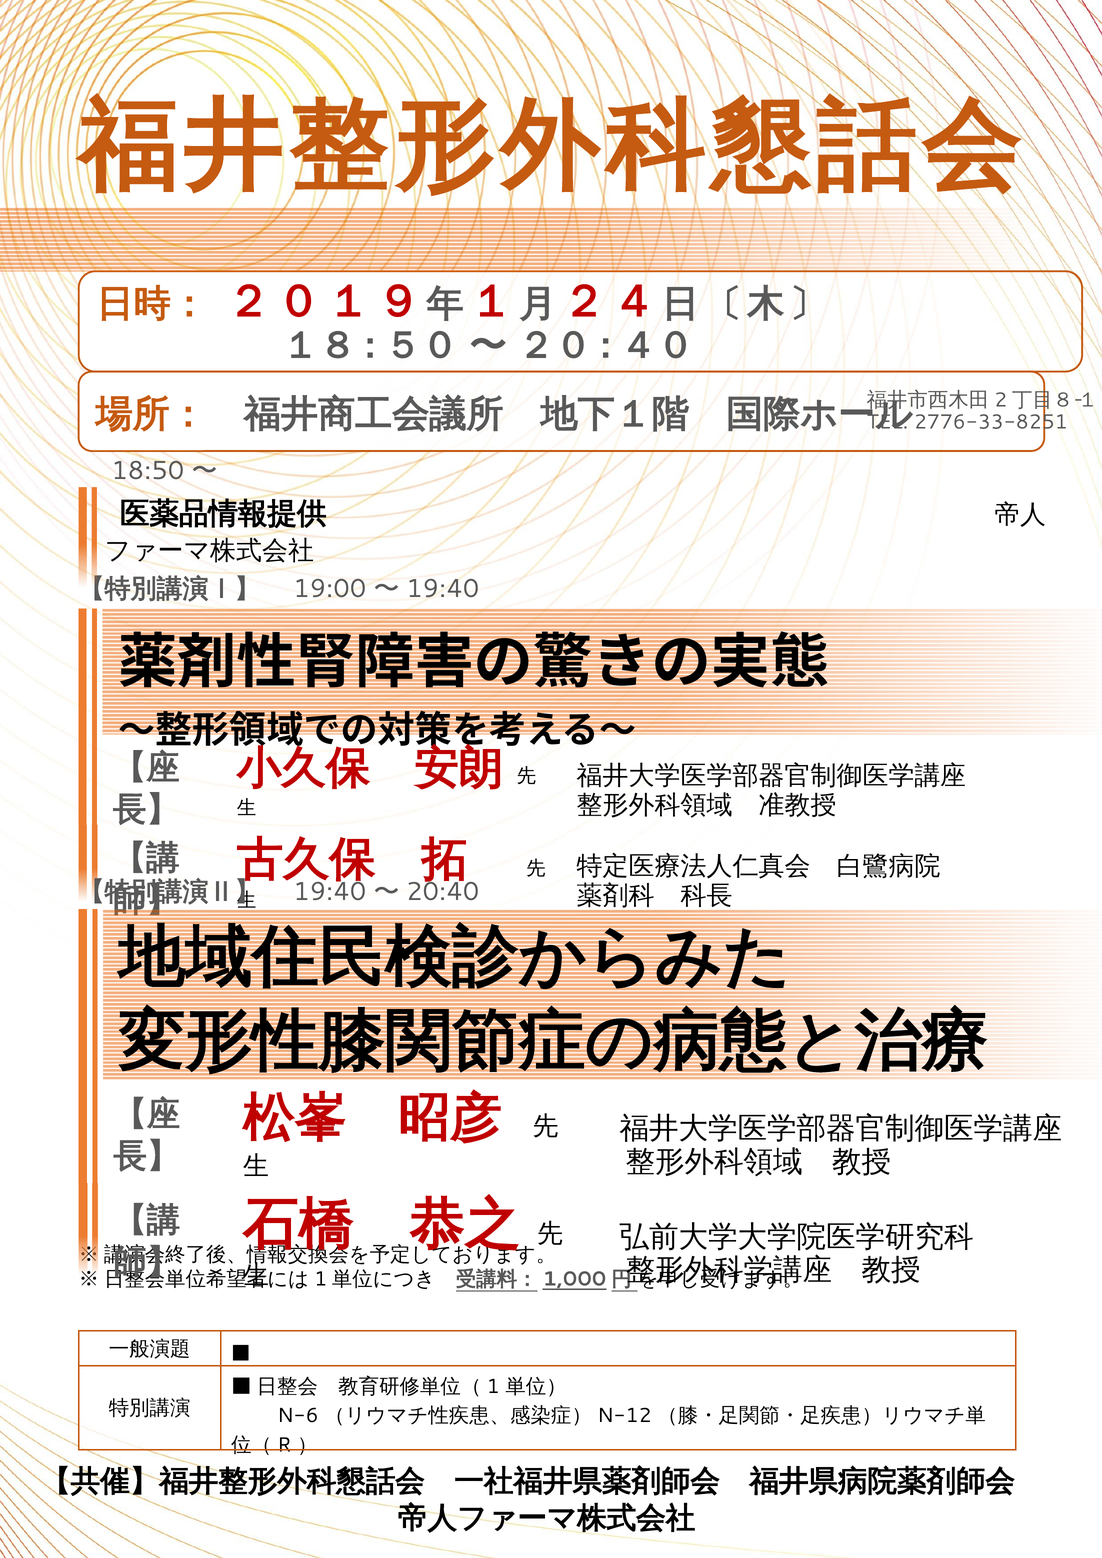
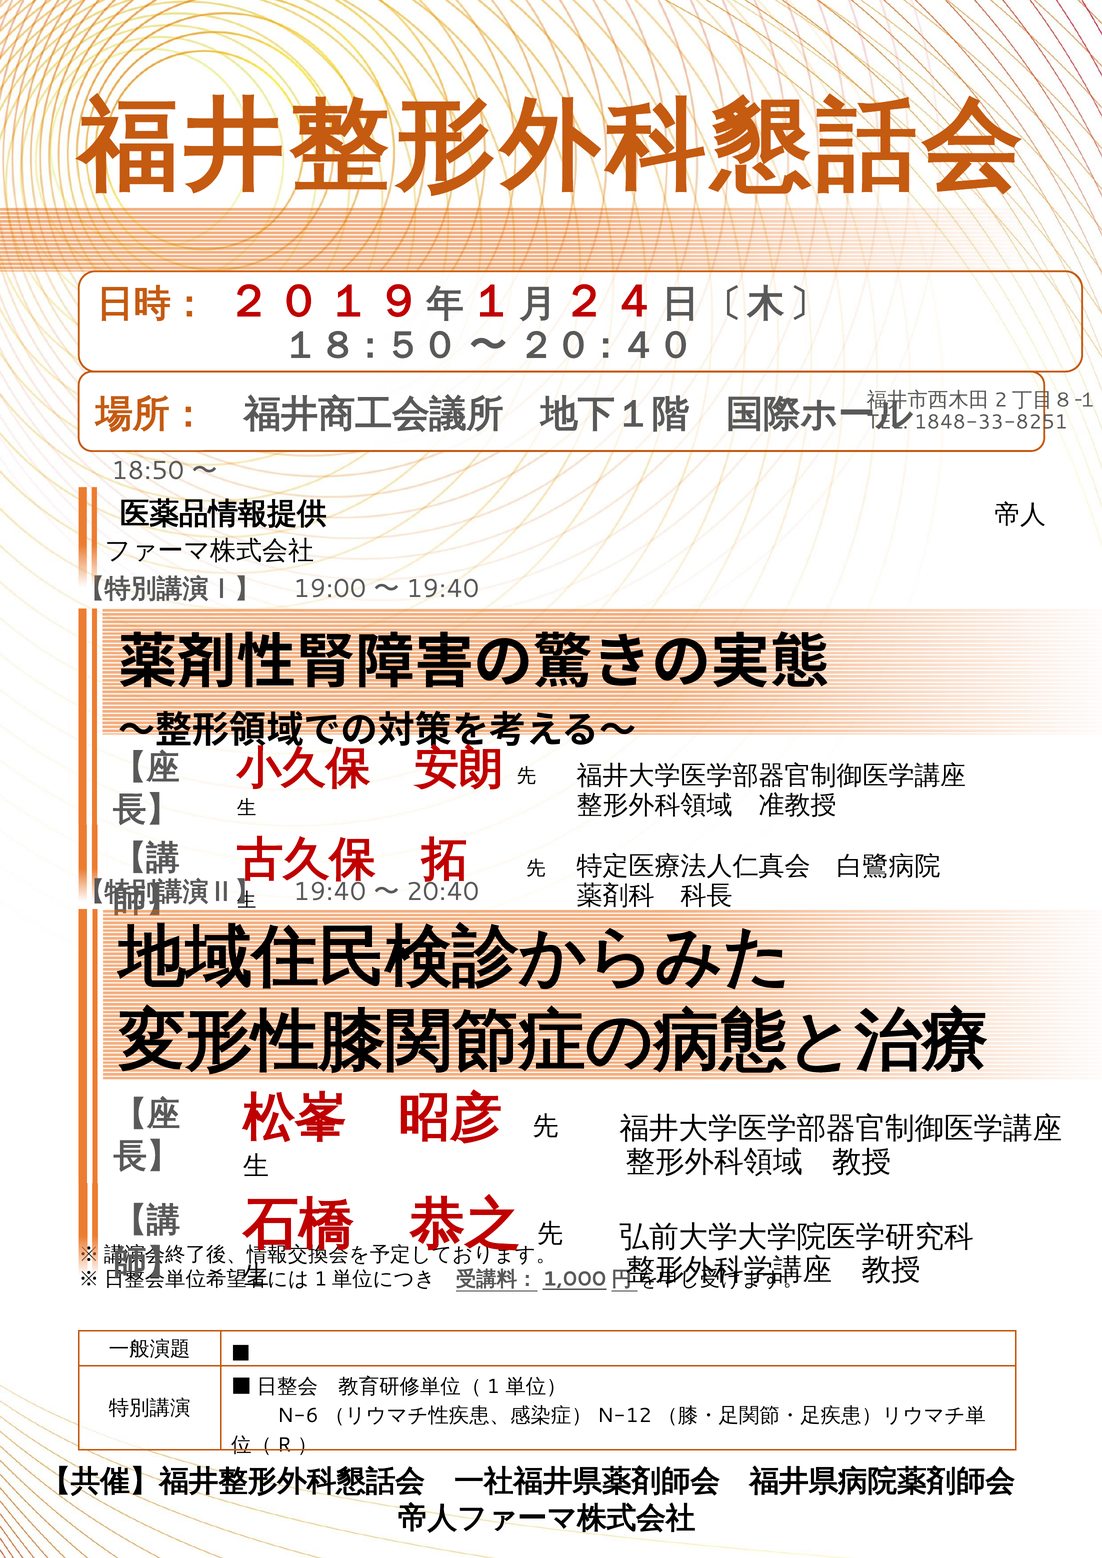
2776-33-8251: 2776-33-8251 -> 1848-33-8251
